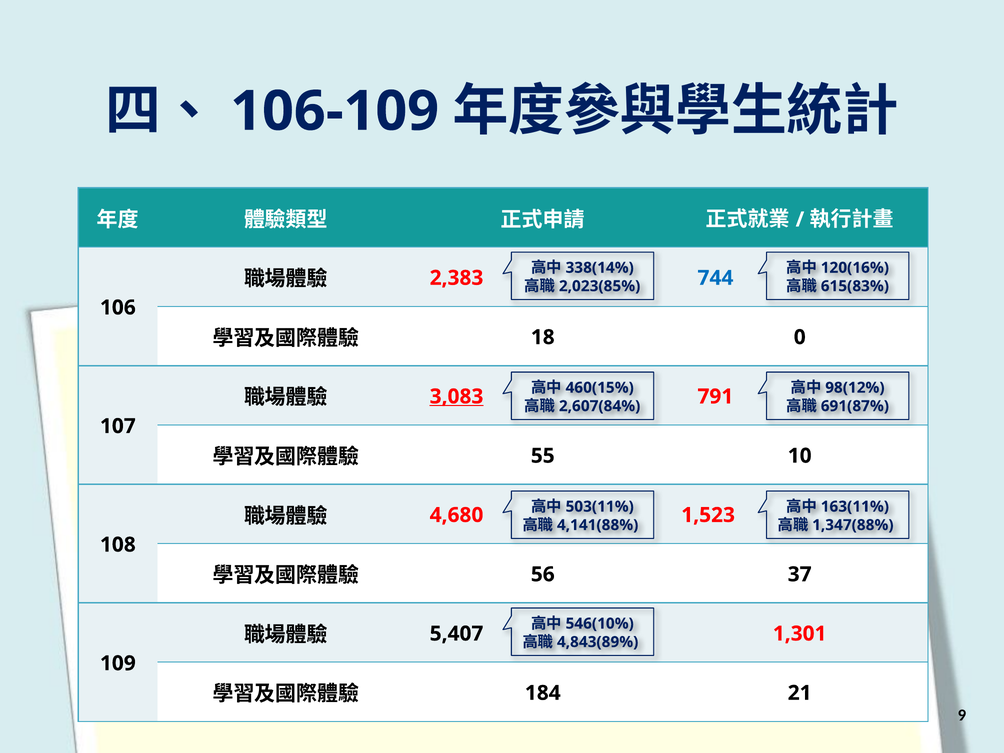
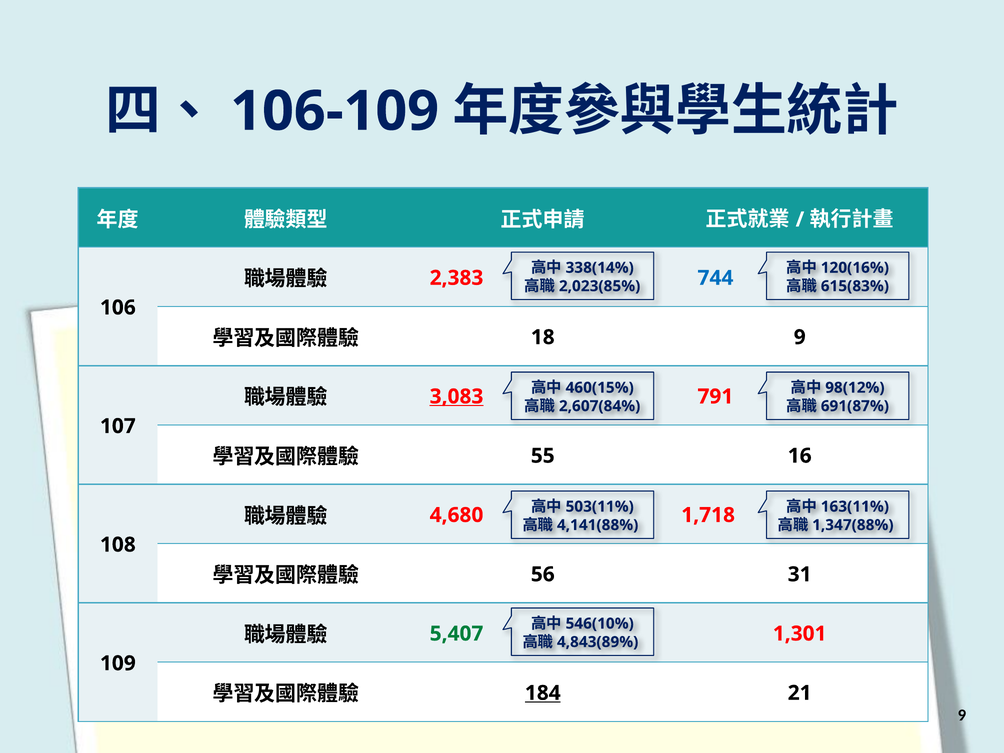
18 0: 0 -> 9
10: 10 -> 16
1,523: 1,523 -> 1,718
37: 37 -> 31
5,407 colour: black -> green
184 underline: none -> present
